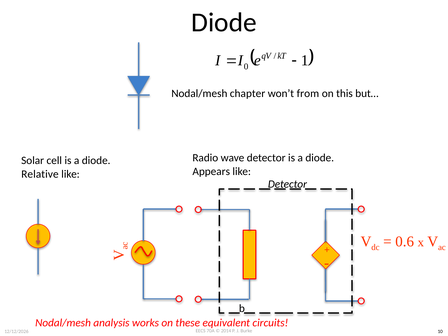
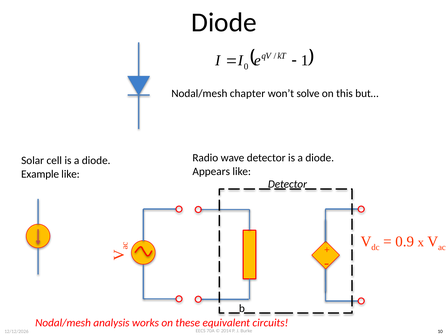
from: from -> solve
Relative: Relative -> Example
0.6: 0.6 -> 0.9
